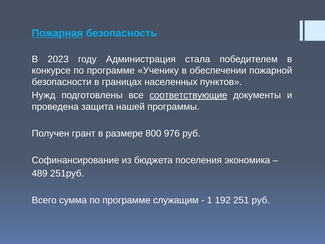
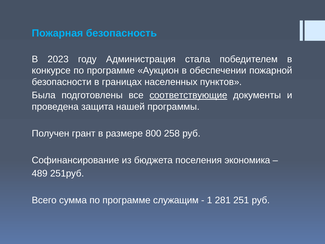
Пожарная underline: present -> none
Ученику: Ученику -> Аукцион
Нужд: Нужд -> Была
976: 976 -> 258
192: 192 -> 281
